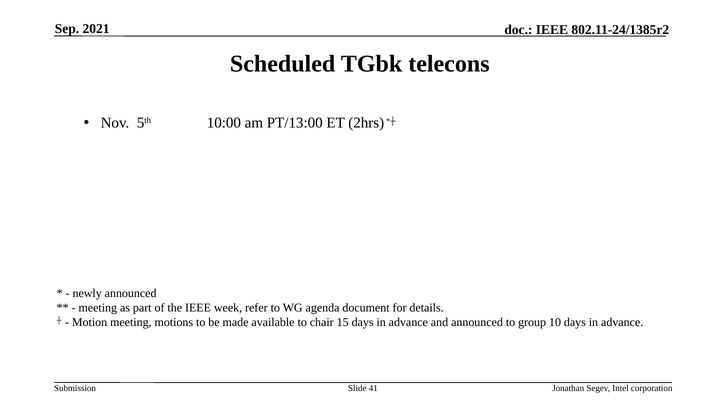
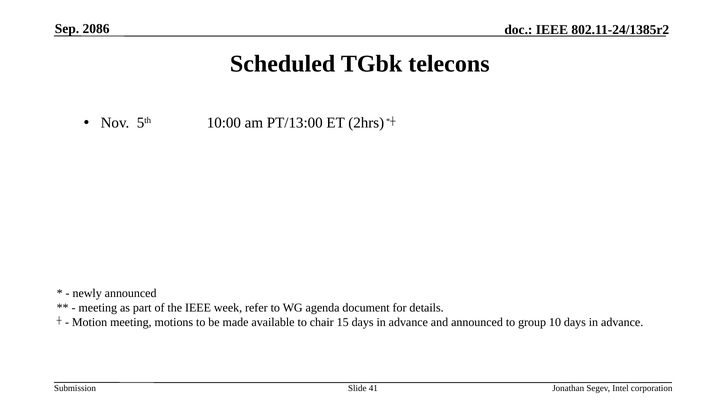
2021: 2021 -> 2086
